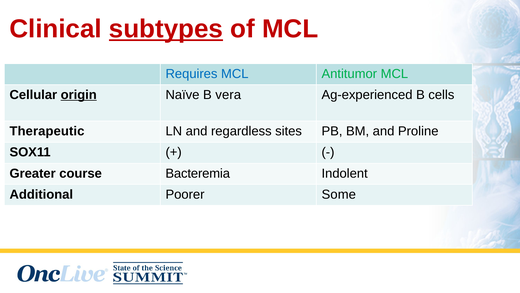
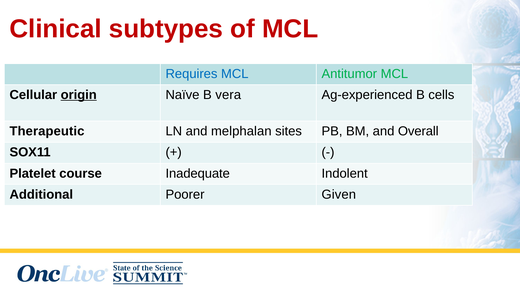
subtypes underline: present -> none
regardless: regardless -> melphalan
Proline: Proline -> Overall
Greater: Greater -> Platelet
Bacteremia: Bacteremia -> Inadequate
Some: Some -> Given
